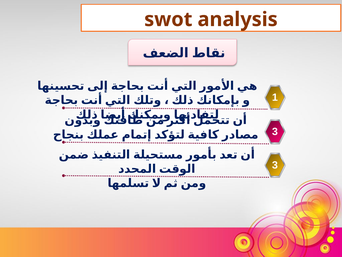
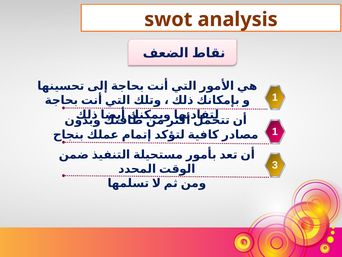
3 at (275, 131): 3 -> 1
